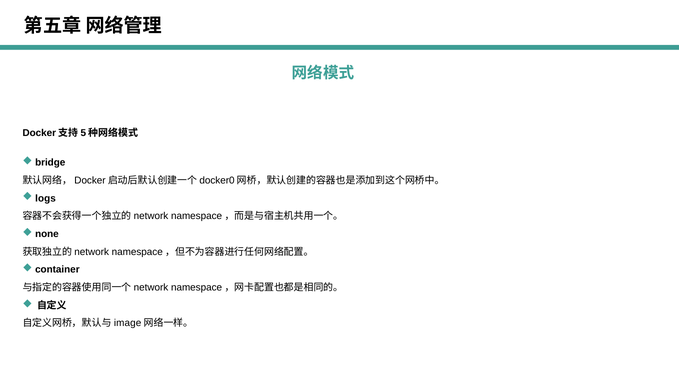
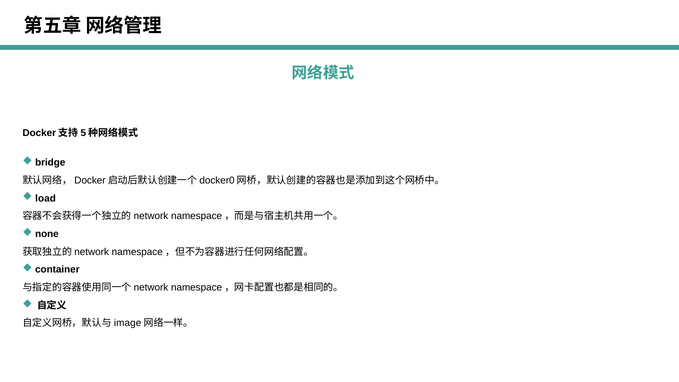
logs: logs -> load
